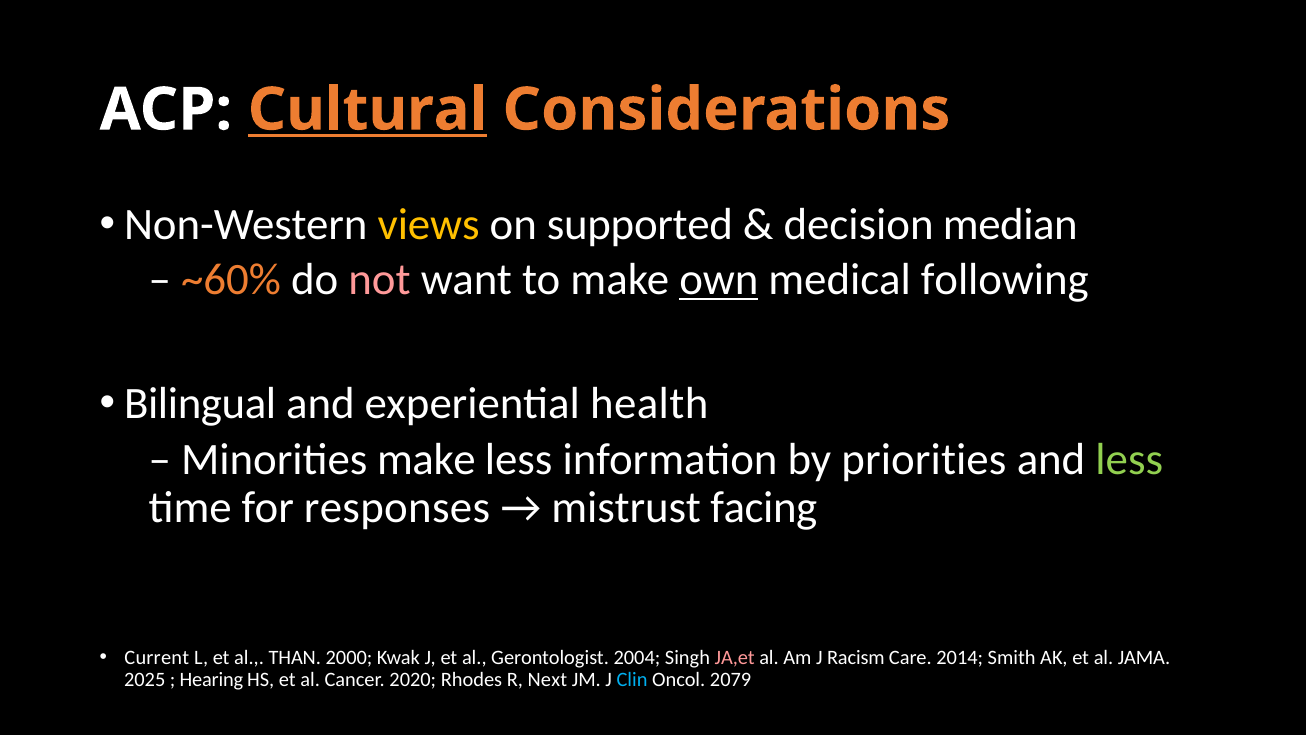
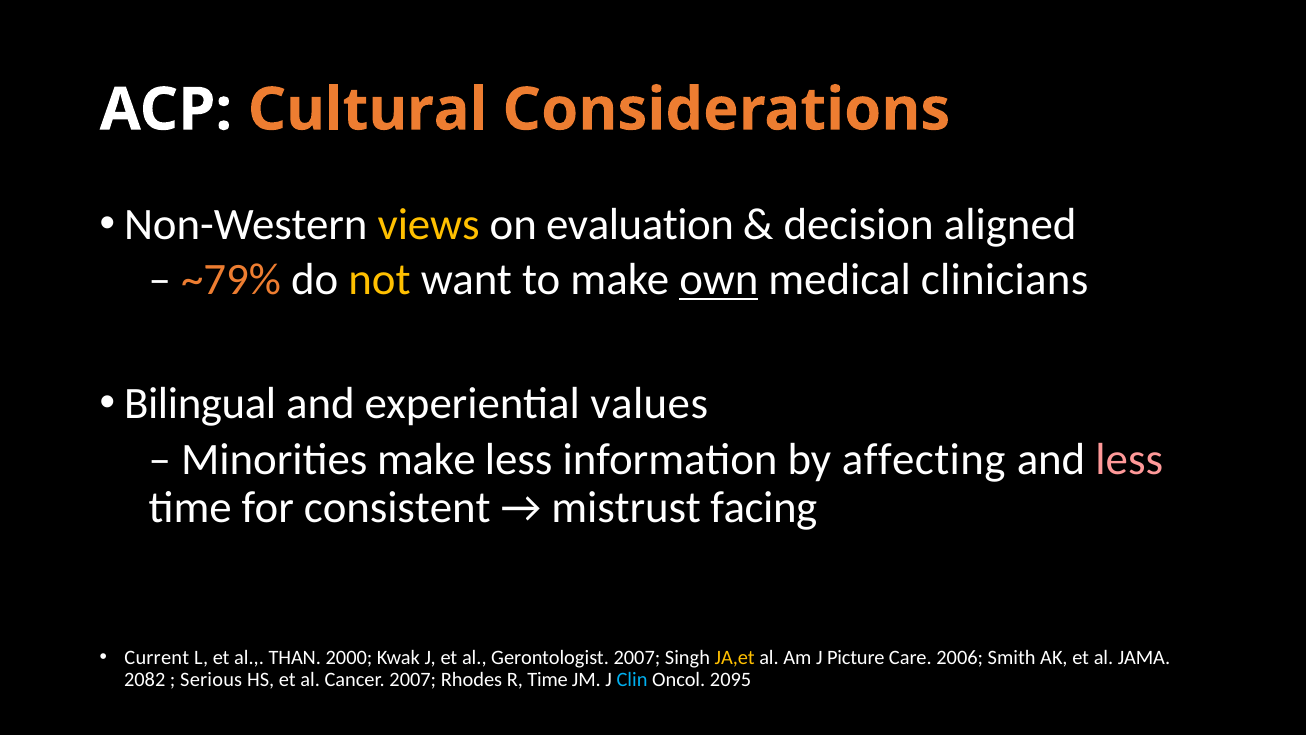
Cultural underline: present -> none
supported: supported -> evaluation
median: median -> aligned
~60%: ~60% -> ~79%
not colour: pink -> yellow
following: following -> clinicians
health: health -> values
priorities: priorities -> affecting
less at (1129, 459) colour: light green -> pink
responses: responses -> consistent
Gerontologist 2004: 2004 -> 2007
JA,et colour: pink -> yellow
Racism: Racism -> Picture
2014: 2014 -> 2006
2025: 2025 -> 2082
Hearing: Hearing -> Serious
Cancer 2020: 2020 -> 2007
R Next: Next -> Time
2079: 2079 -> 2095
